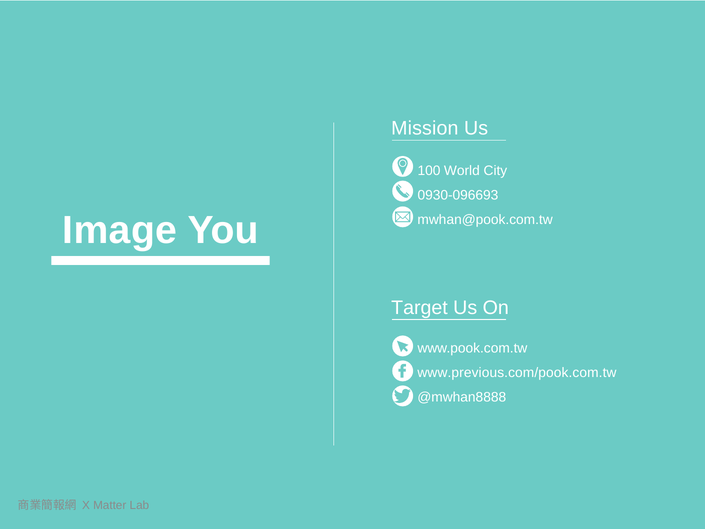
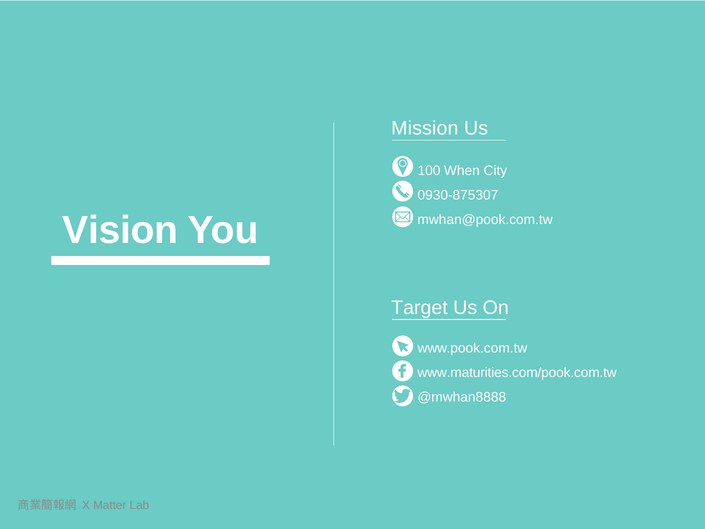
World: World -> When
0930-096693: 0930-096693 -> 0930-875307
Image: Image -> Vision
www.previous.com/pook.com.tw: www.previous.com/pook.com.tw -> www.maturities.com/pook.com.tw
